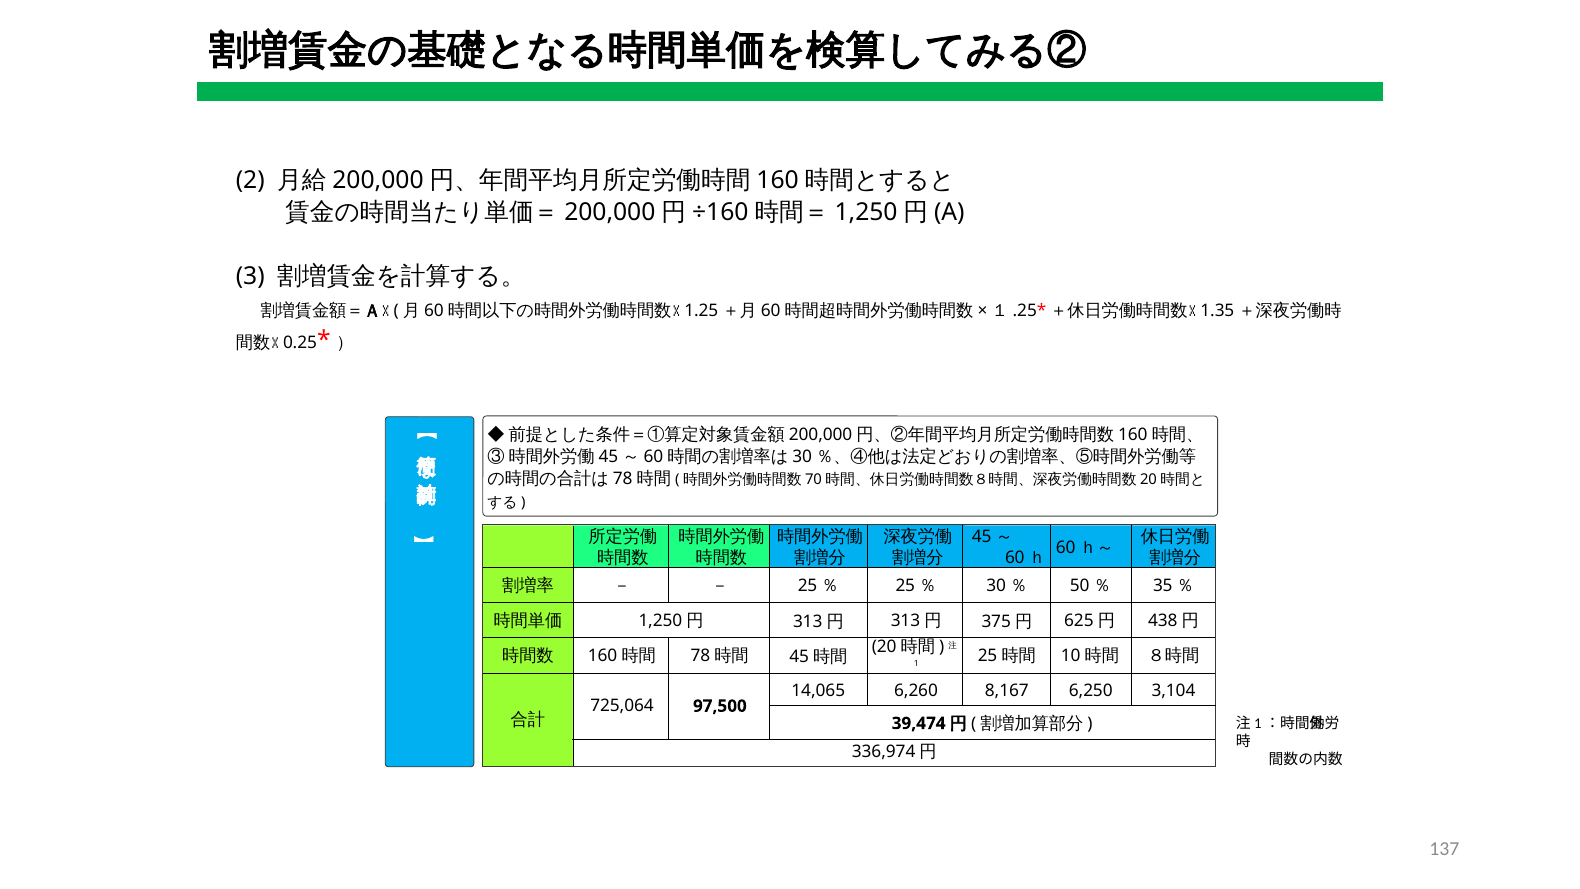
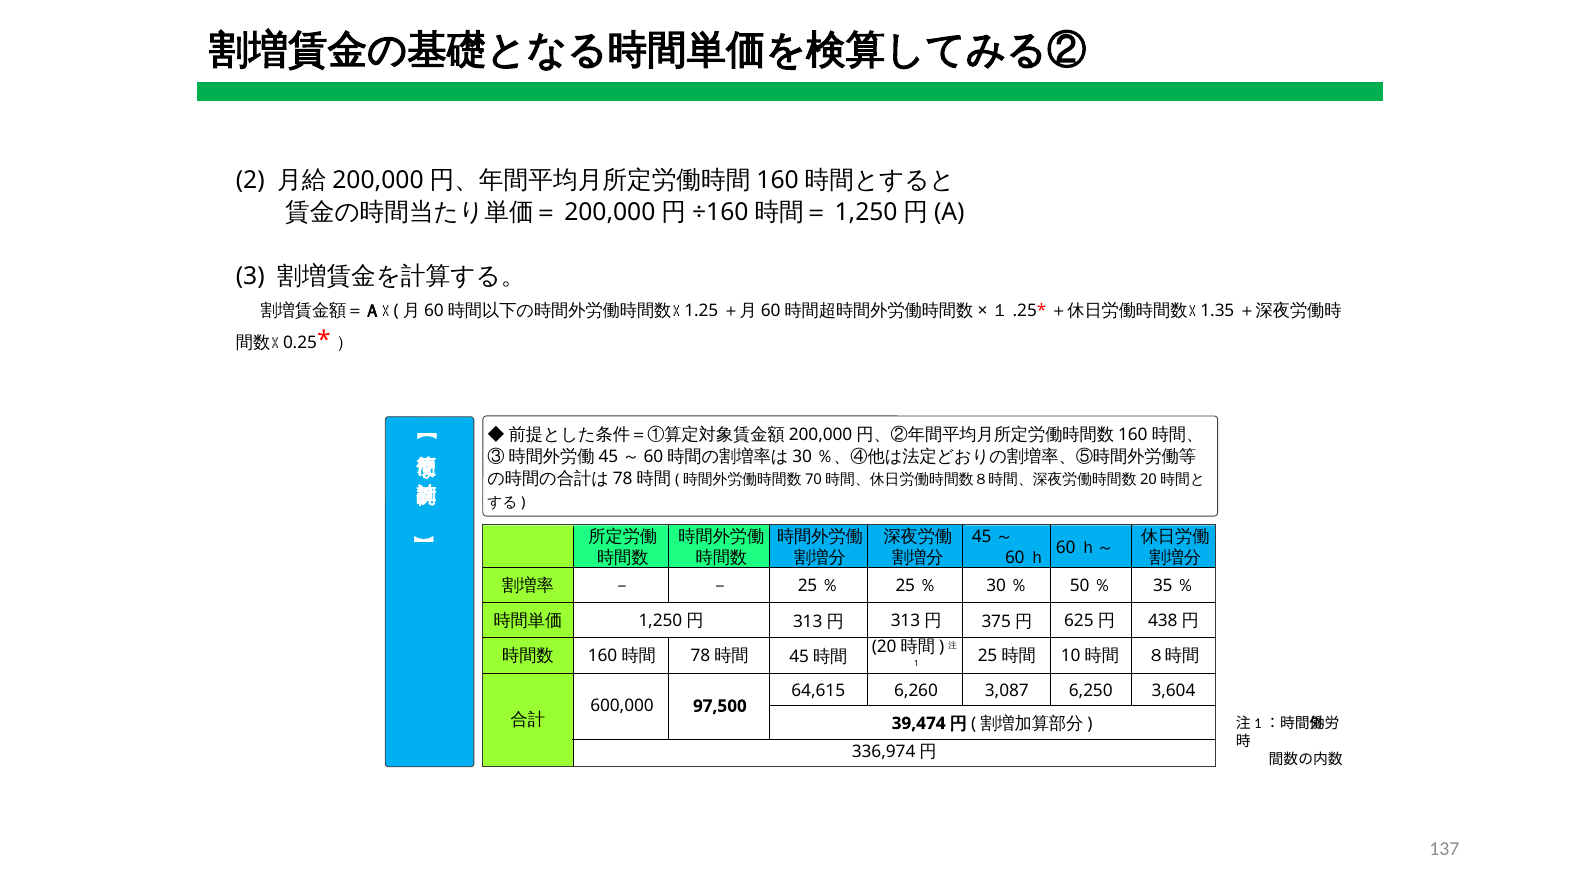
14,065: 14,065 -> 64,615
8,167: 8,167 -> 3,087
3,104: 3,104 -> 3,604
725,064: 725,064 -> 600,000
